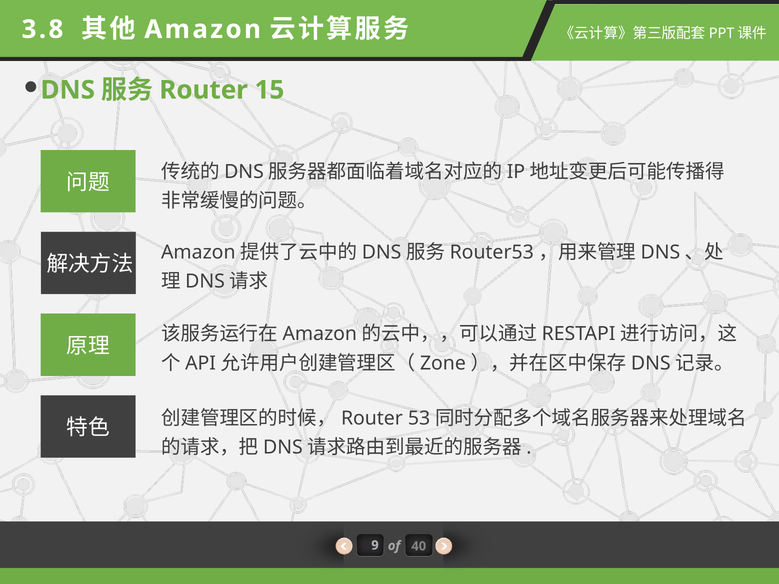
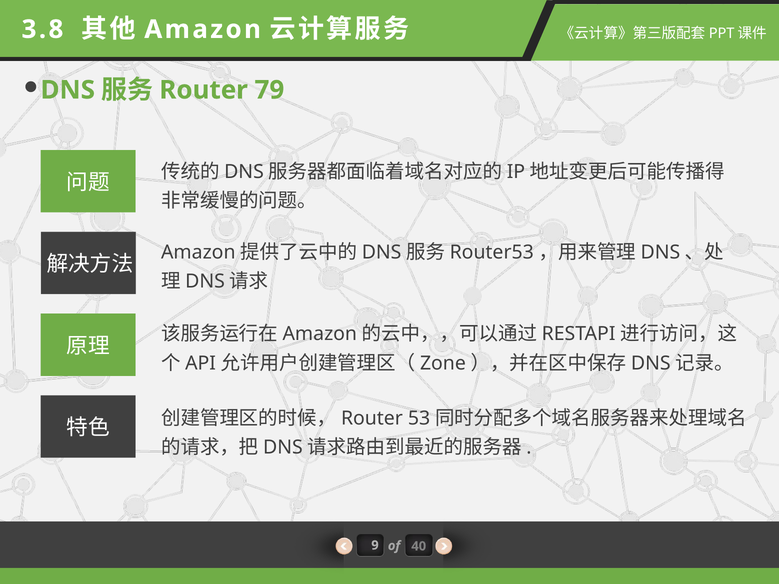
15: 15 -> 79
